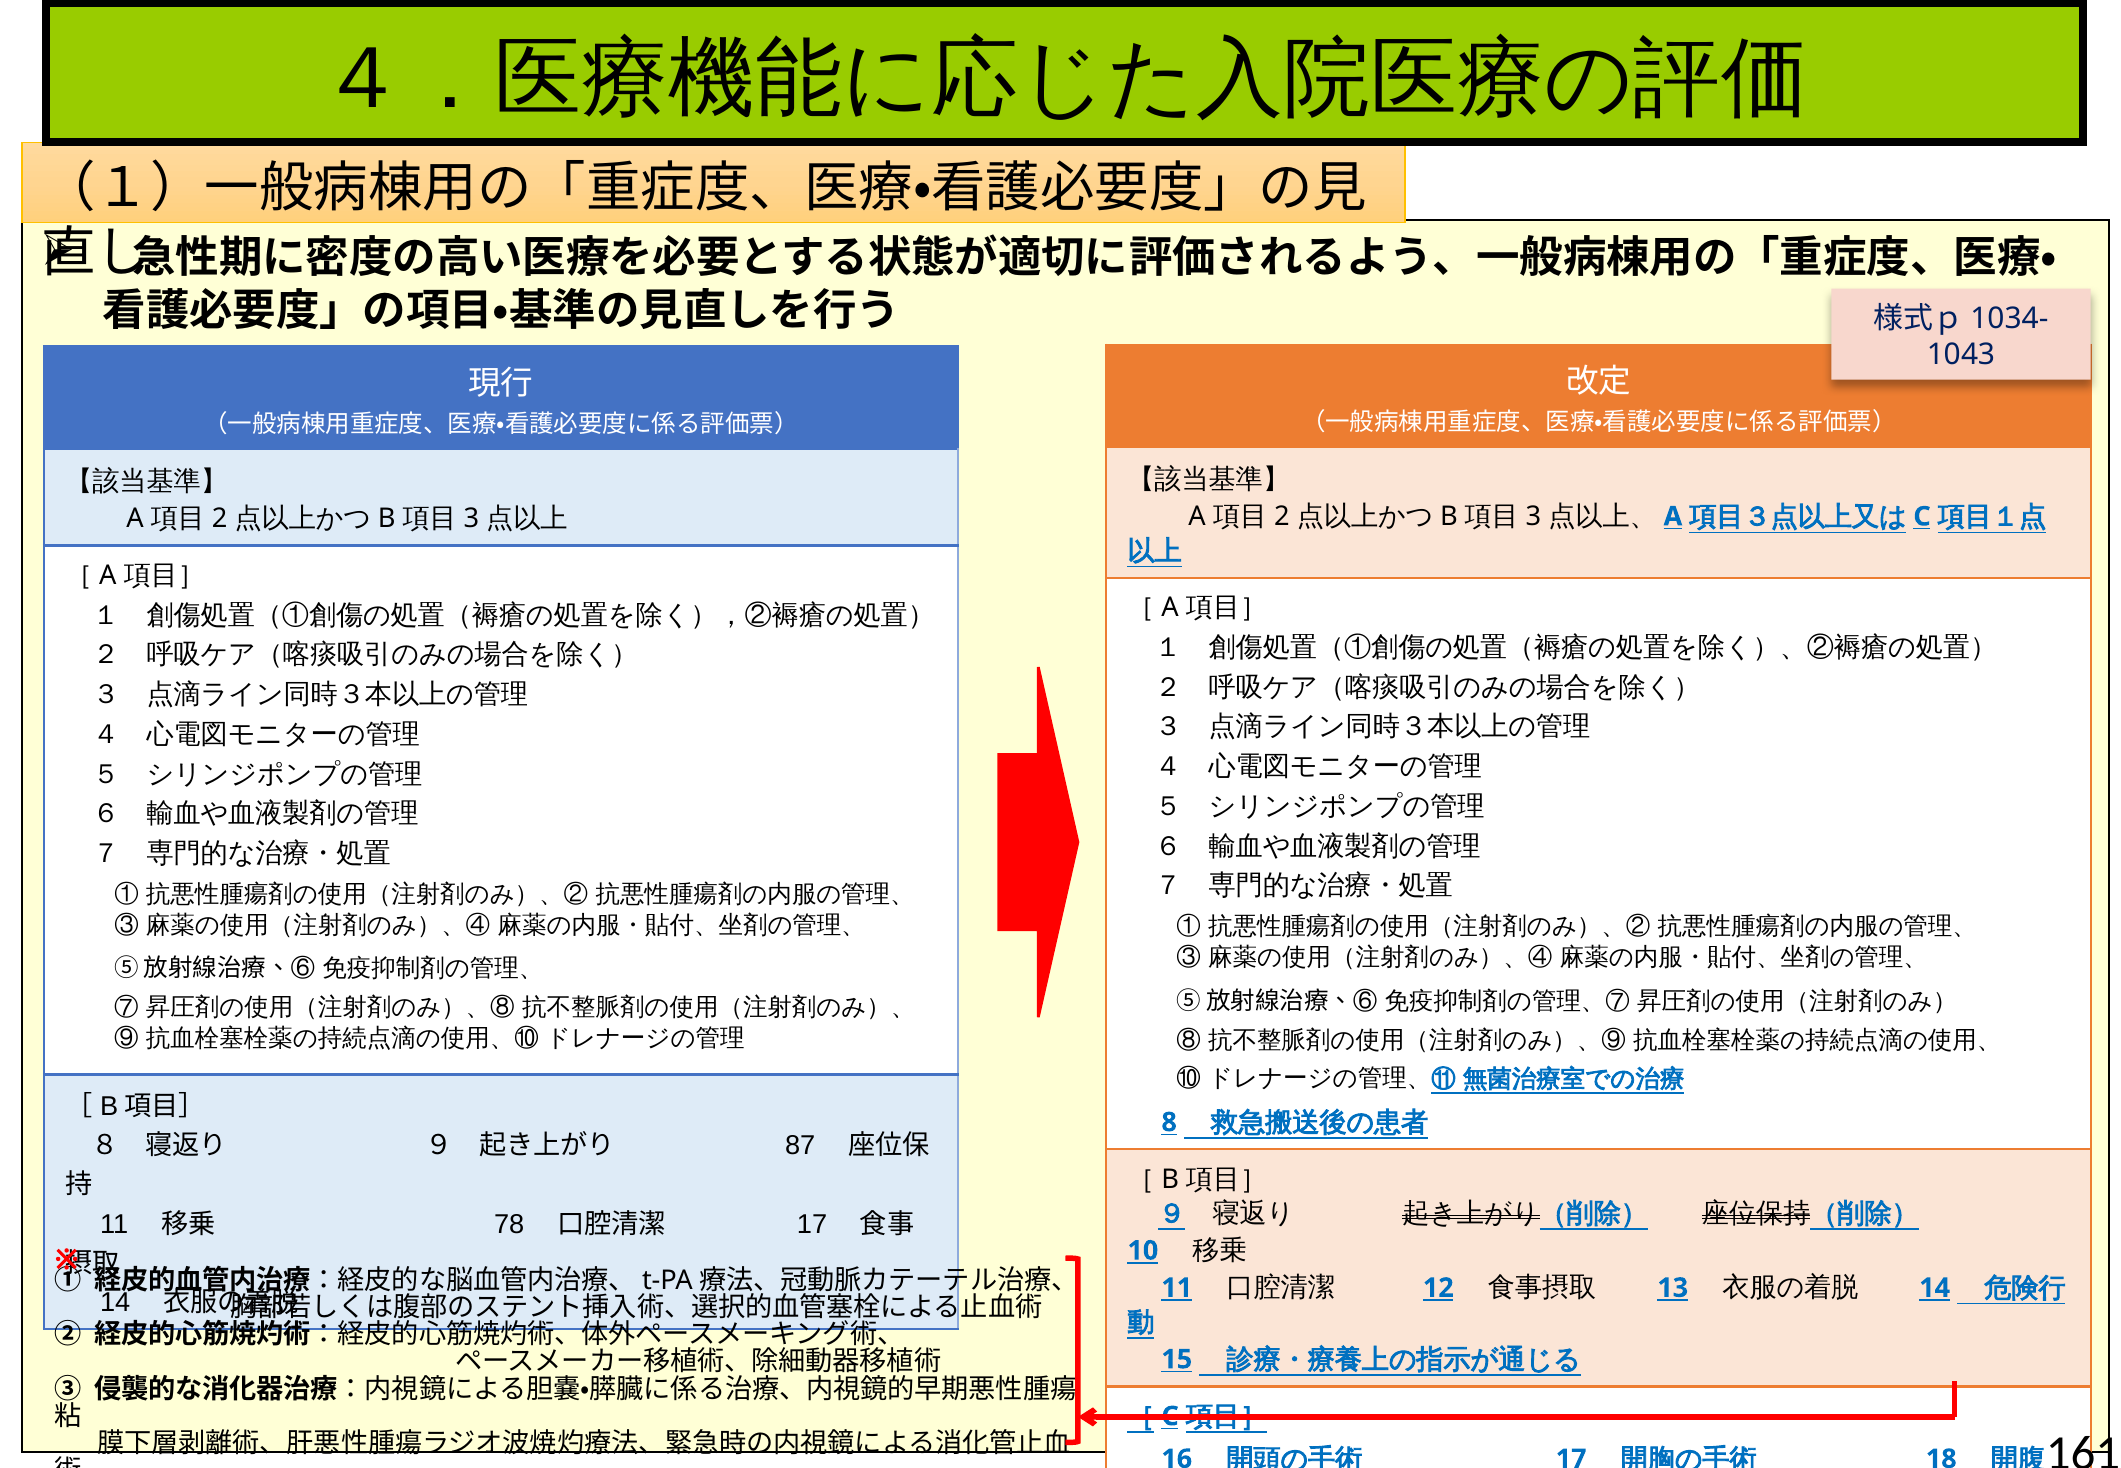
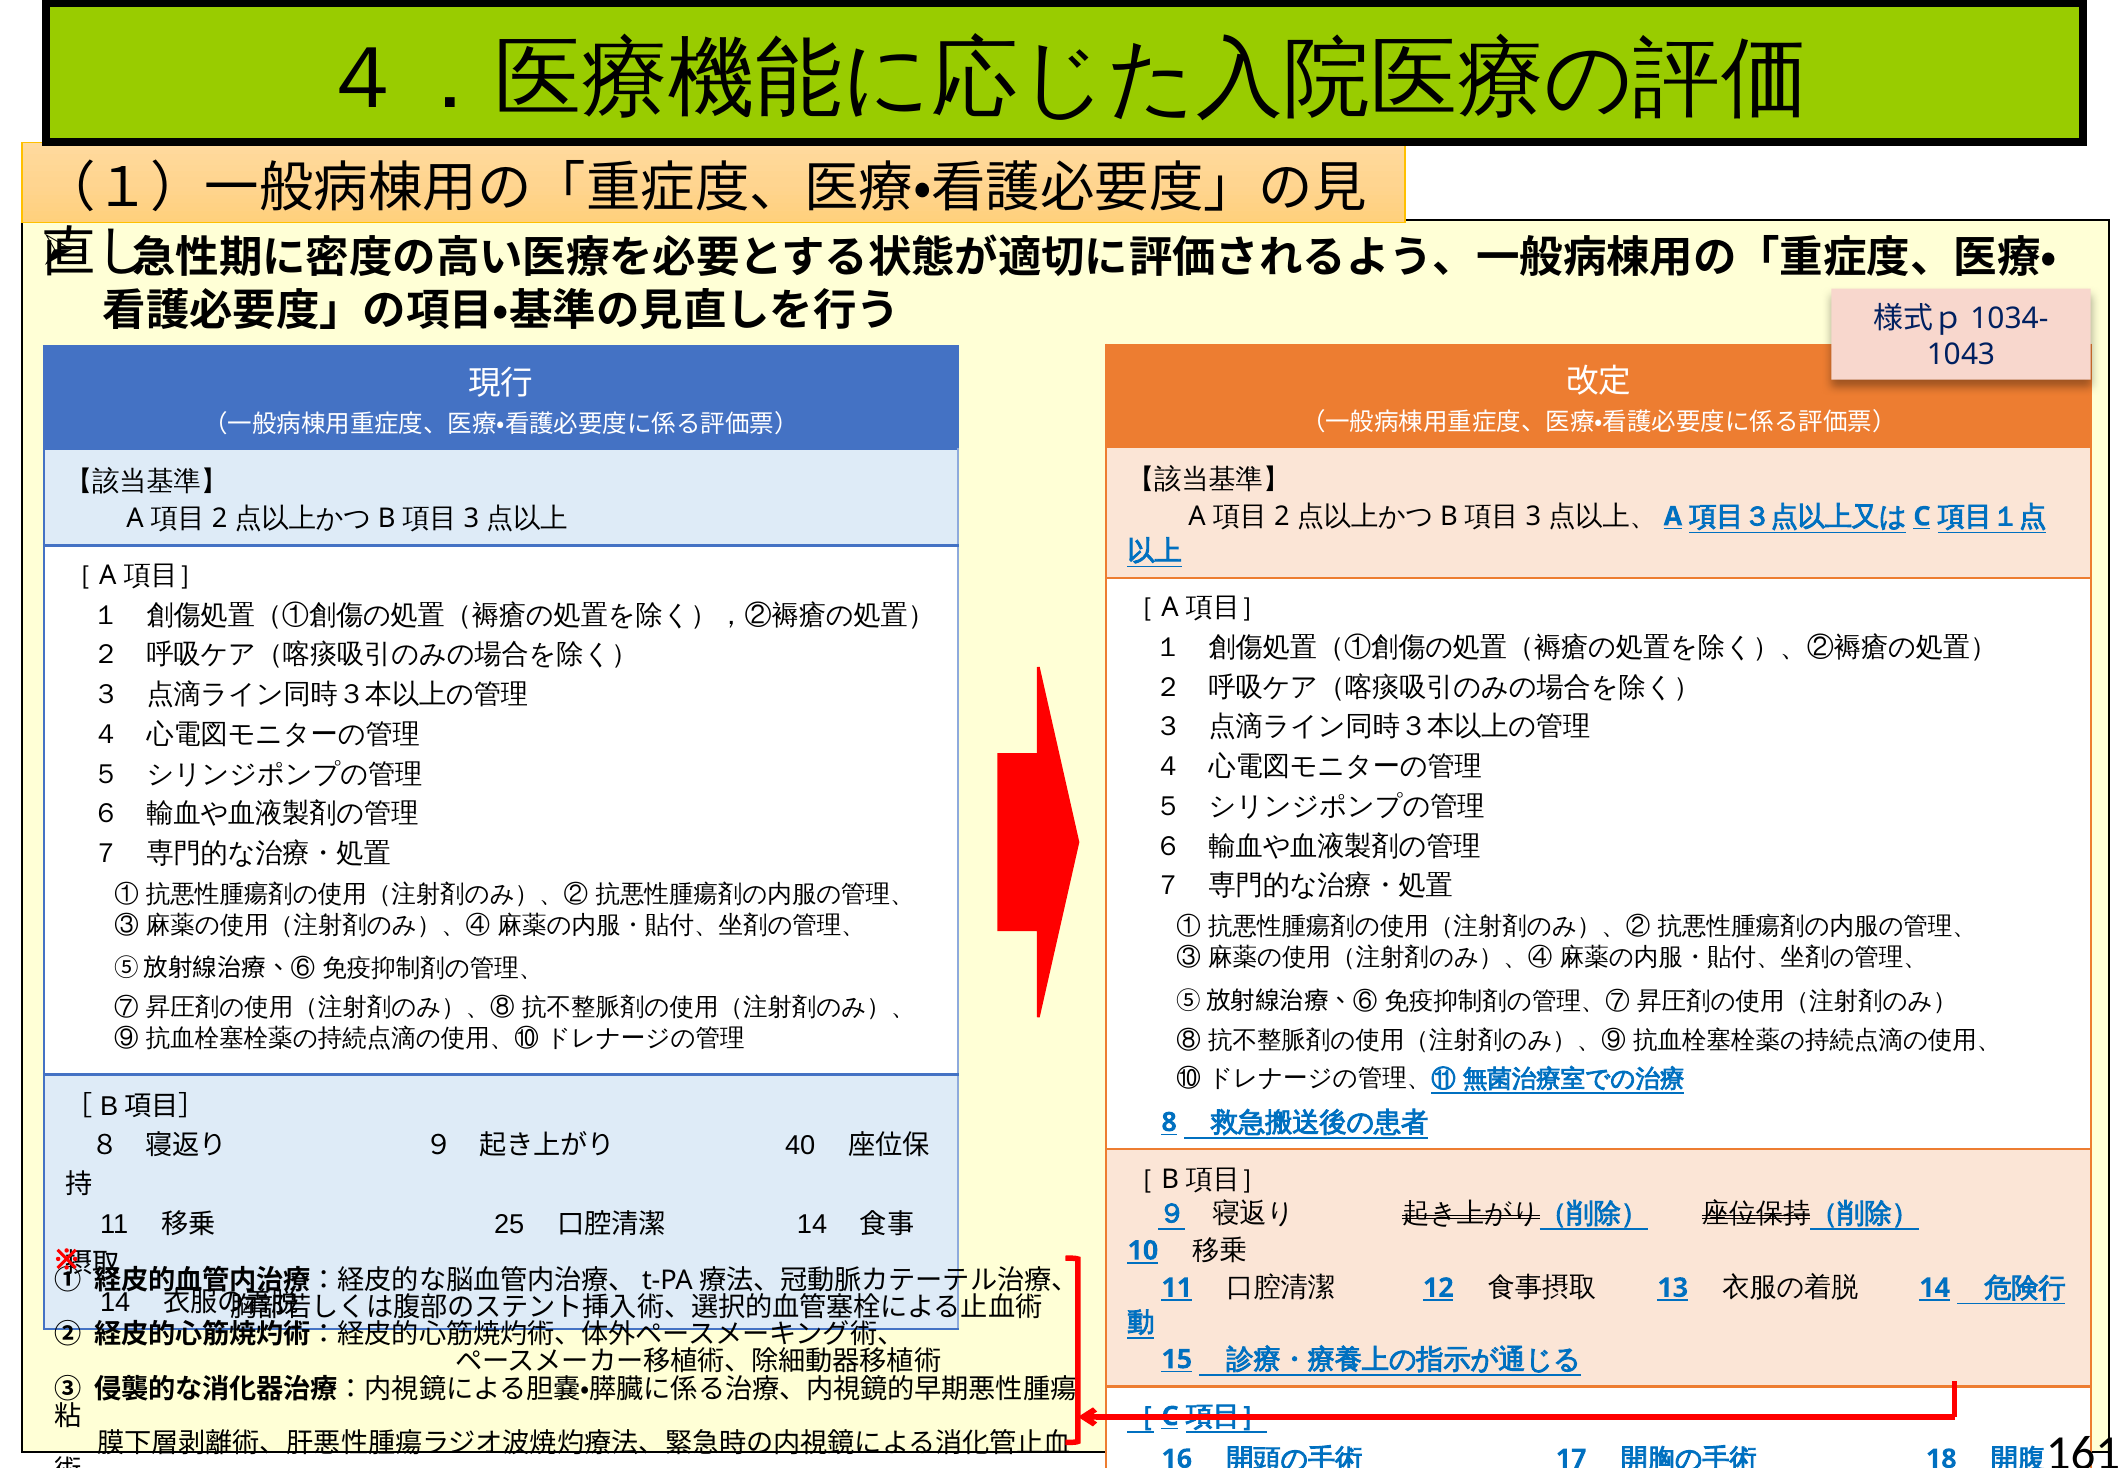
87: 87 -> 40
78: 78 -> 25
17 at (812, 1224): 17 -> 14
